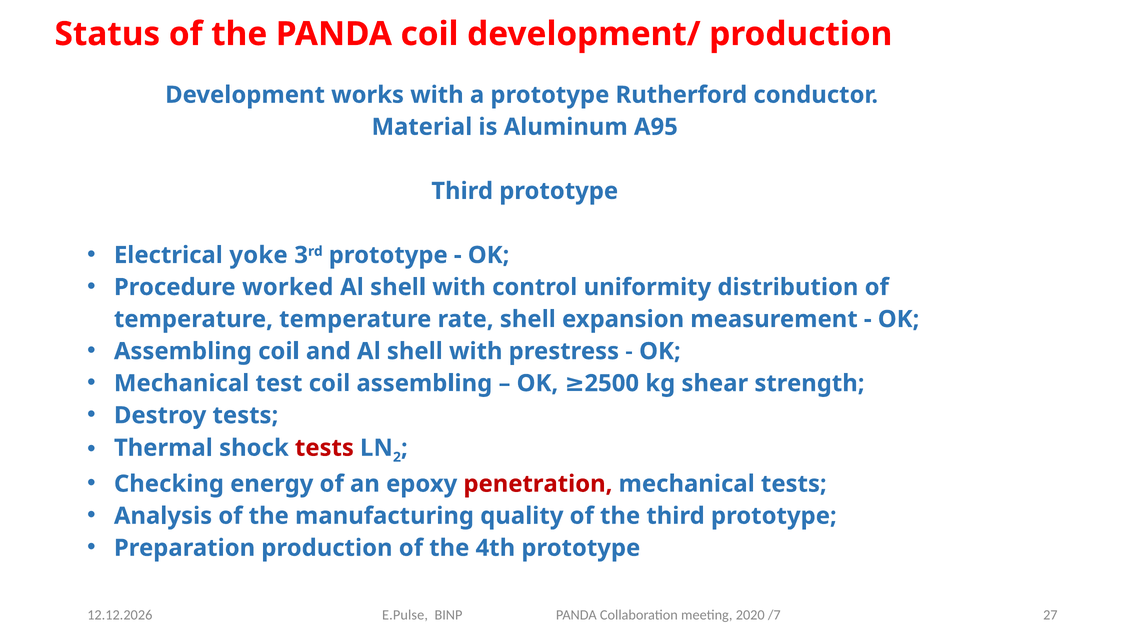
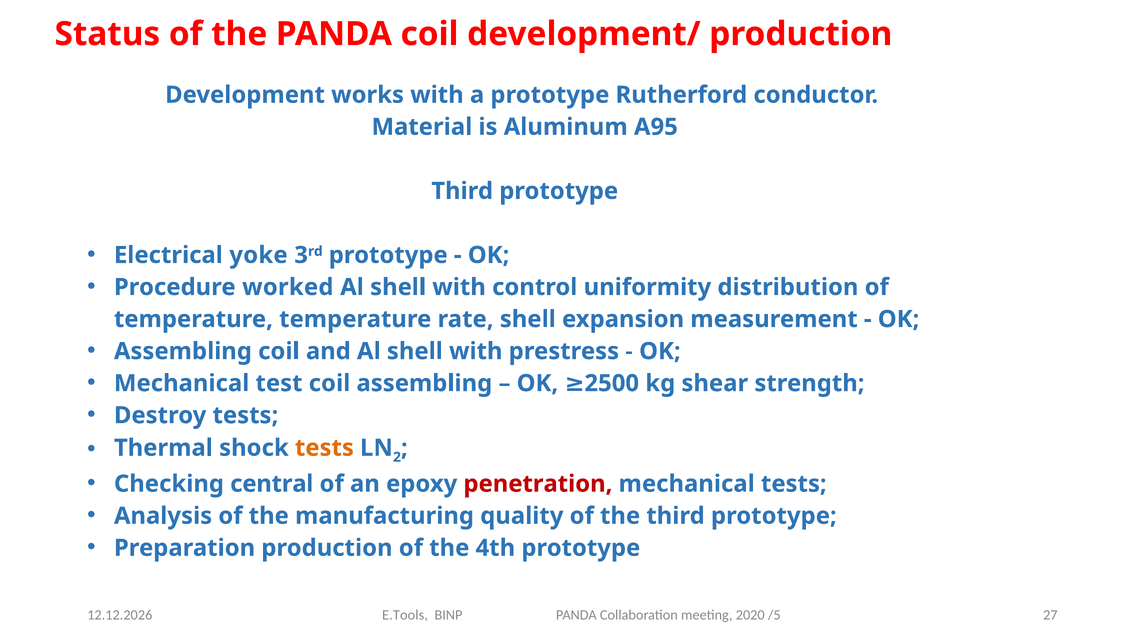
tests at (324, 448) colour: red -> orange
energy: energy -> central
E.Pulse: E.Pulse -> E.Tools
/7: /7 -> /5
